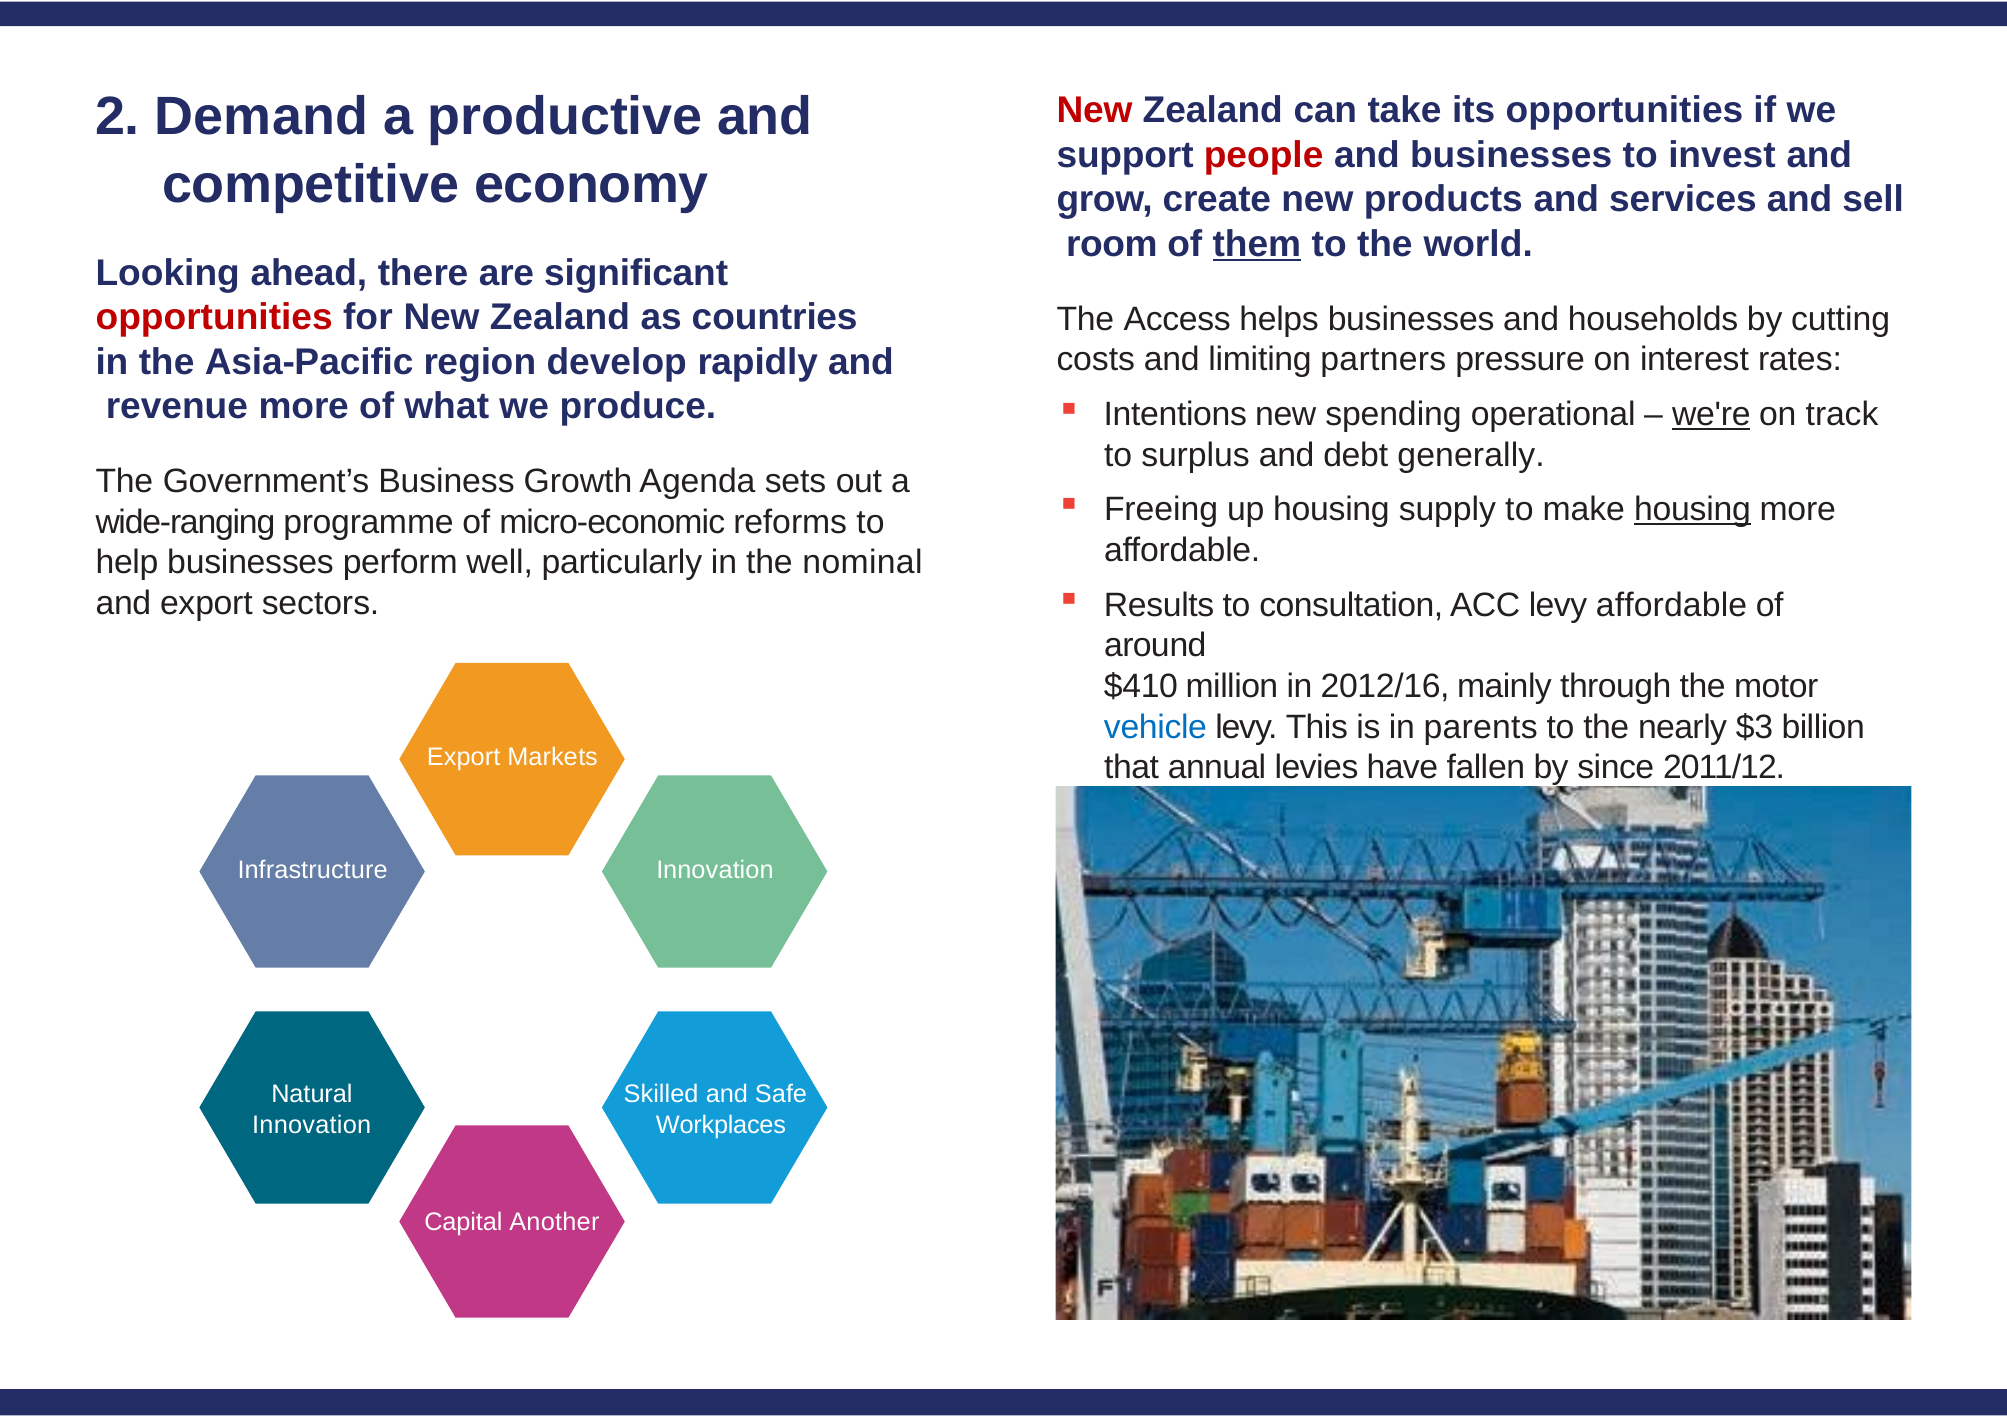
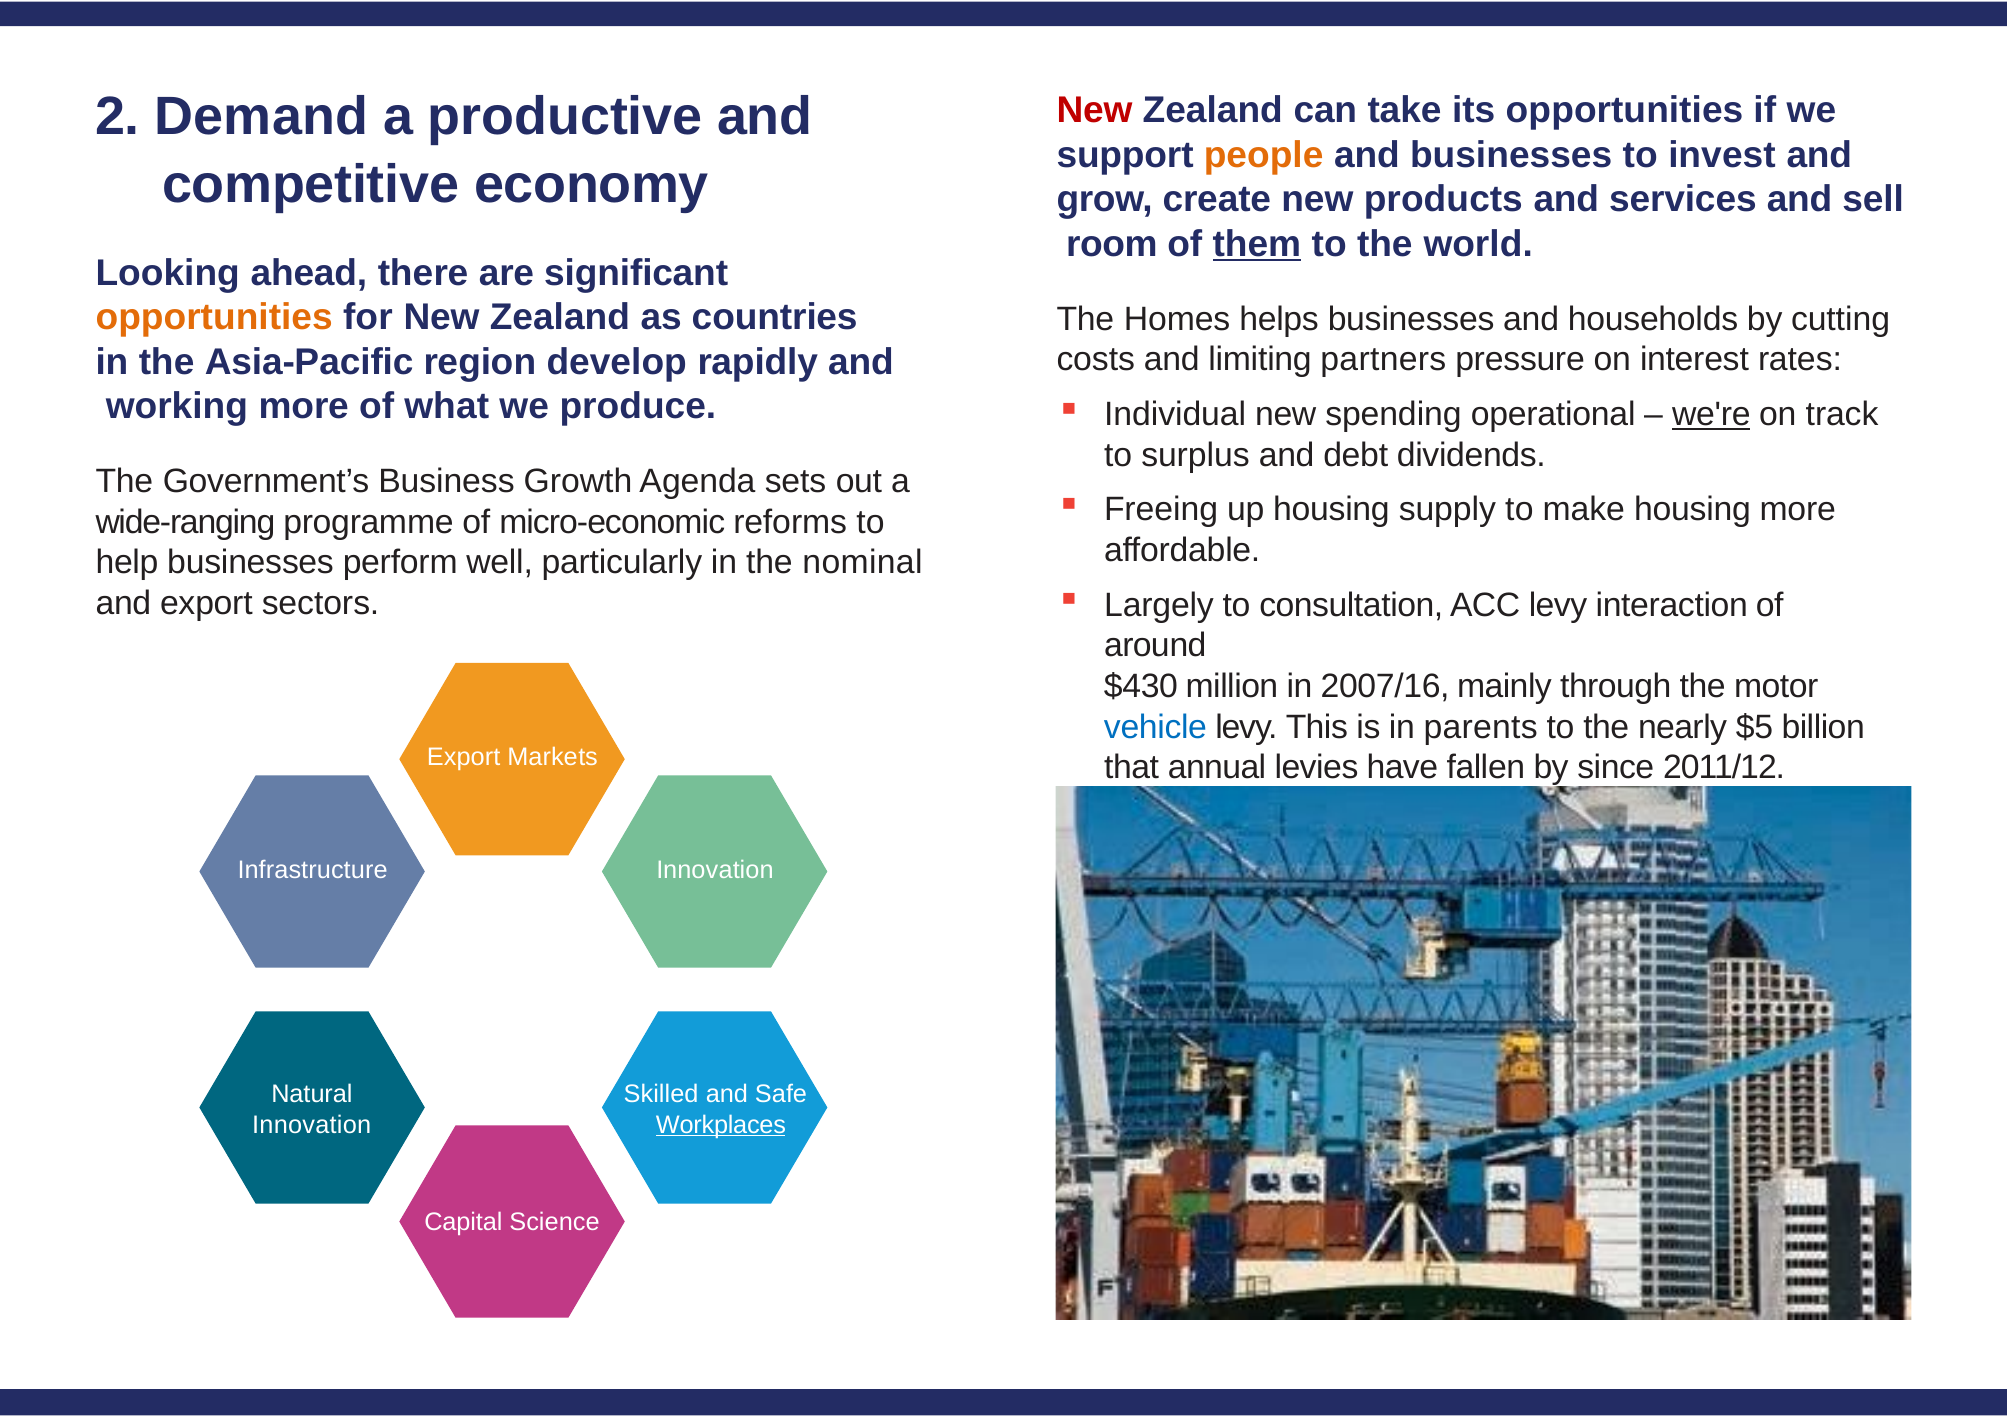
people colour: red -> orange
opportunities at (214, 317) colour: red -> orange
Access: Access -> Homes
revenue: revenue -> working
Intentions: Intentions -> Individual
generally: generally -> dividends
housing at (1693, 510) underline: present -> none
Results: Results -> Largely
levy affordable: affordable -> interaction
$410: $410 -> $430
2012/16: 2012/16 -> 2007/16
$3: $3 -> $5
Workplaces underline: none -> present
Another: Another -> Science
